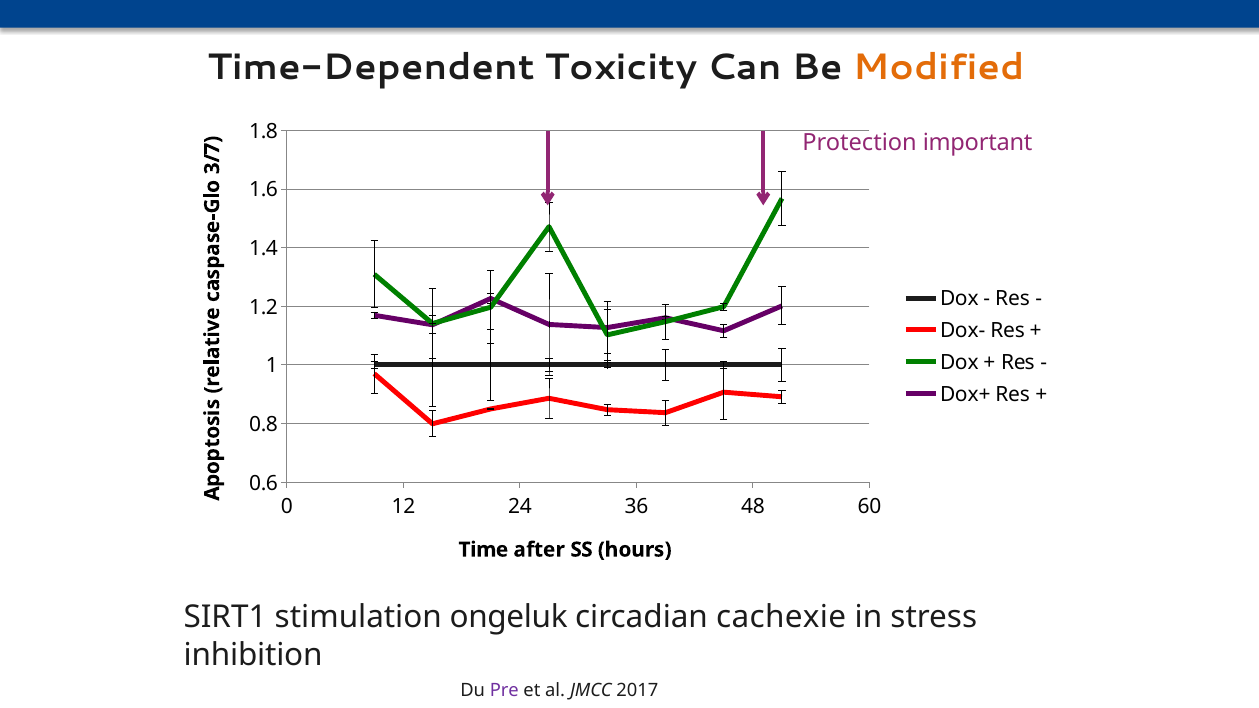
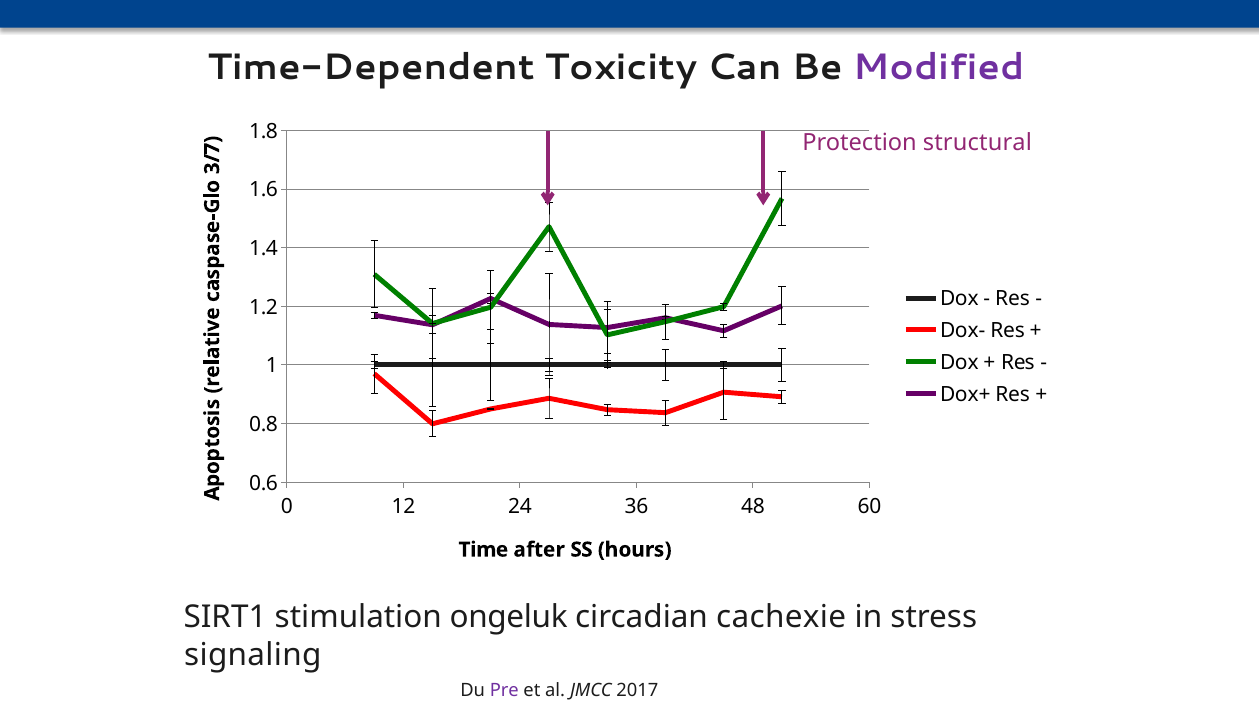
Modified colour: orange -> purple
important: important -> structural
inhibition: inhibition -> signaling
